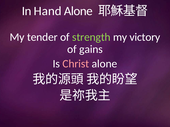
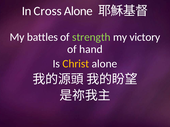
Hand: Hand -> Cross
tender: tender -> battles
gains: gains -> hand
Christ colour: pink -> yellow
